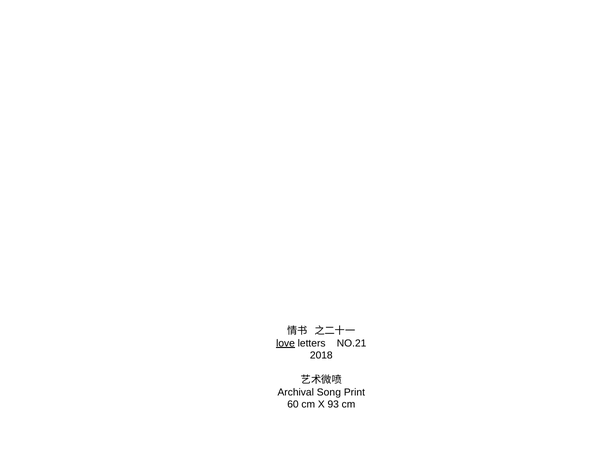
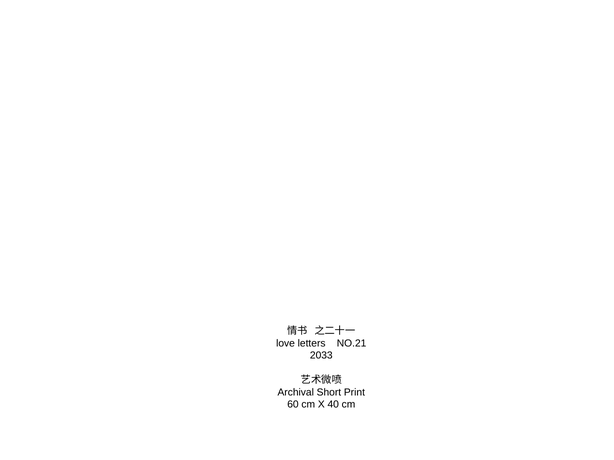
love underline: present -> none
2018: 2018 -> 2033
Song: Song -> Short
93: 93 -> 40
